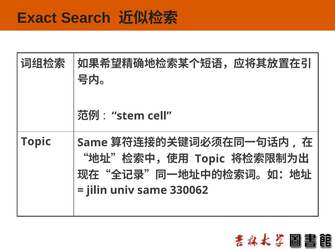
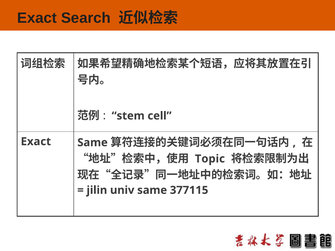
Topic at (36, 142): Topic -> Exact
330062: 330062 -> 377115
